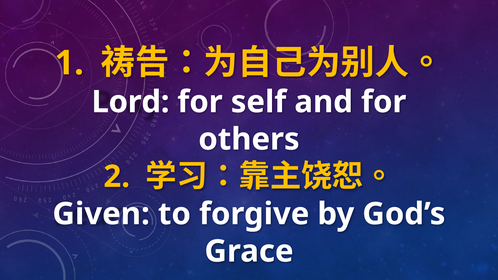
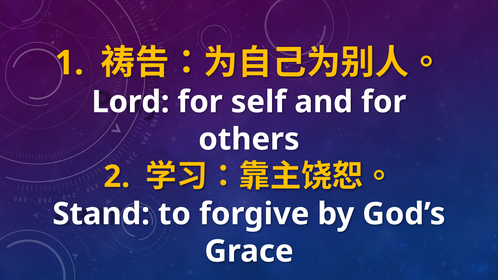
Given: Given -> Stand
